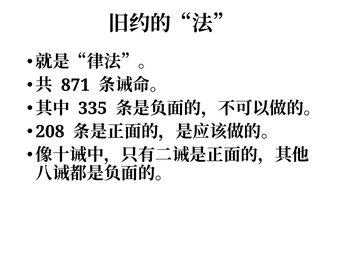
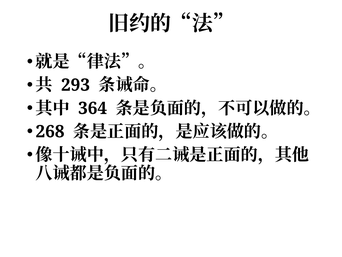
871: 871 -> 293
335: 335 -> 364
208: 208 -> 268
